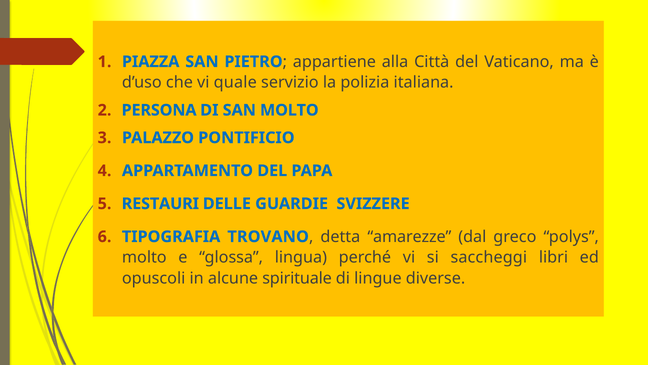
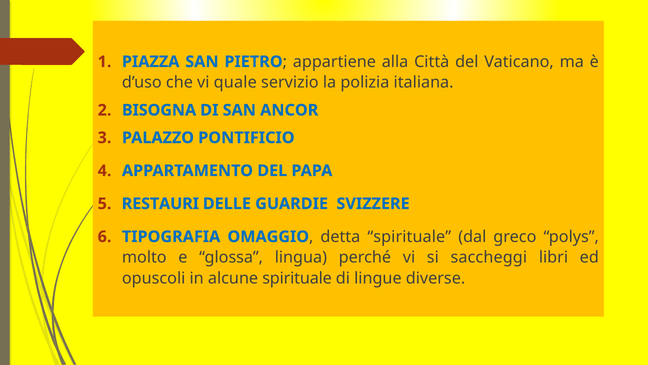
PERSONA: PERSONA -> BISOGNA
SAN MOLTO: MOLTO -> ANCOR
TROVANO: TROVANO -> OMAGGIO
detta amarezze: amarezze -> spirituale
